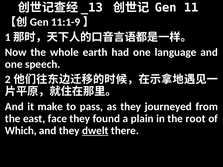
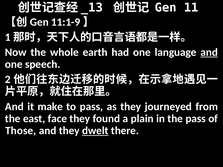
and at (209, 52) underline: none -> present
the root: root -> pass
Which: Which -> Those
